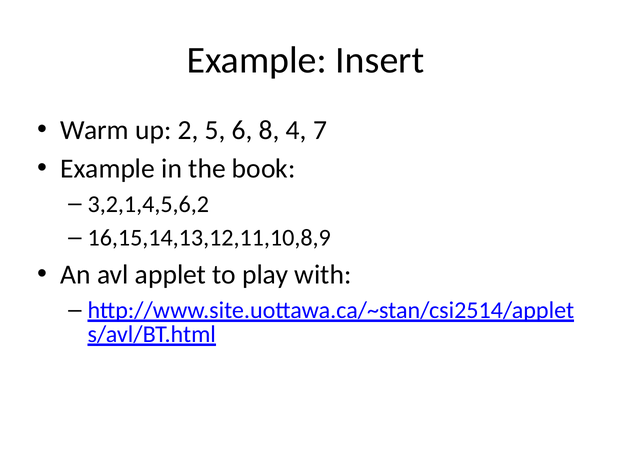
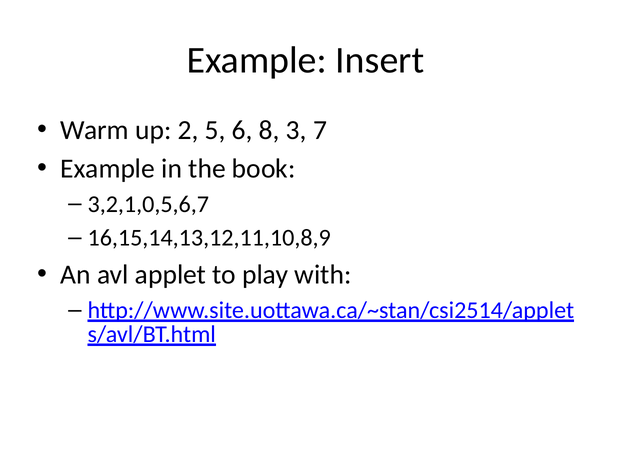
4: 4 -> 3
3,2,1,4,5,6,2: 3,2,1,4,5,6,2 -> 3,2,1,0,5,6,7
